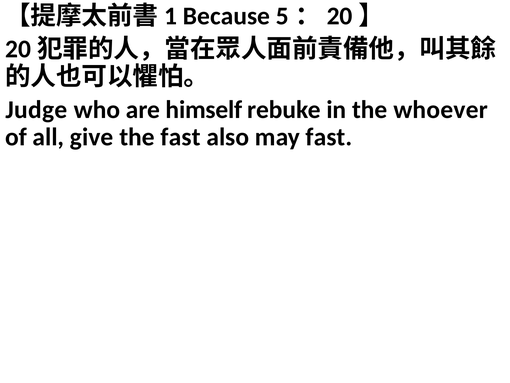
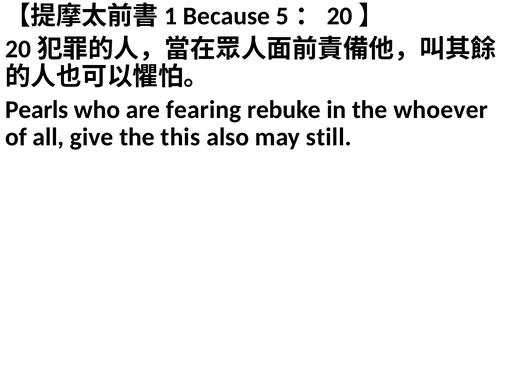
Judge: Judge -> Pearls
himself: himself -> fearing
the fast: fast -> this
may fast: fast -> still
